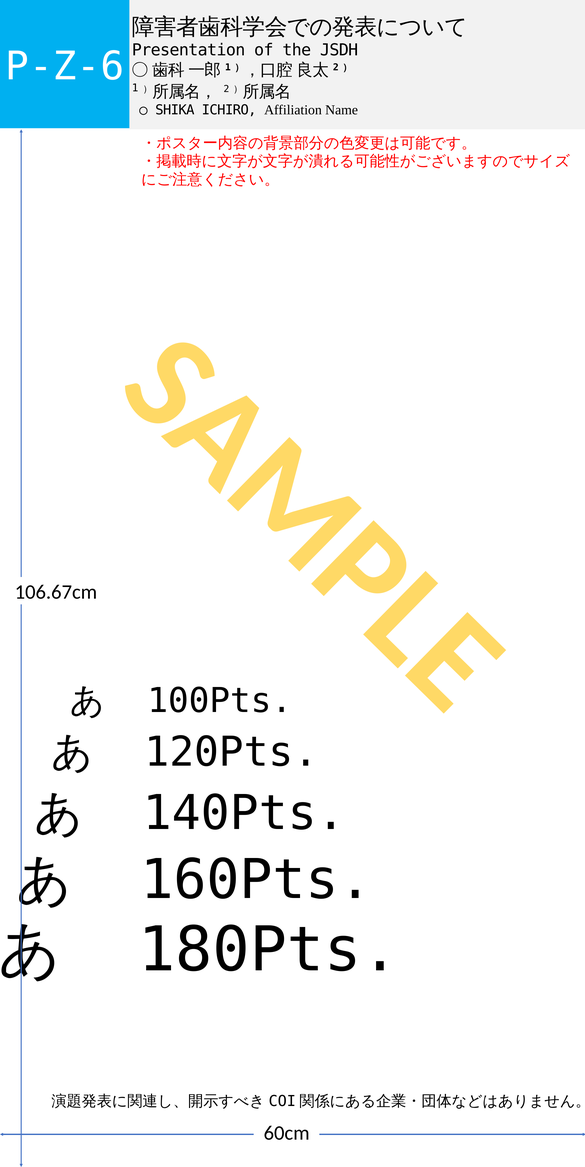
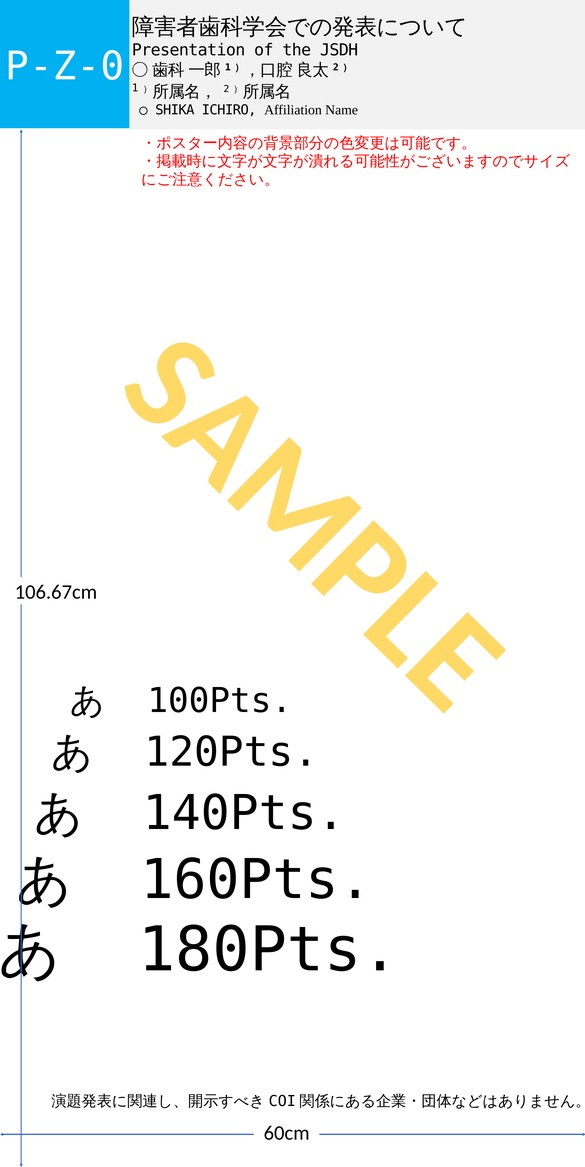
P-Z-6: P-Z-6 -> P-Z-0
